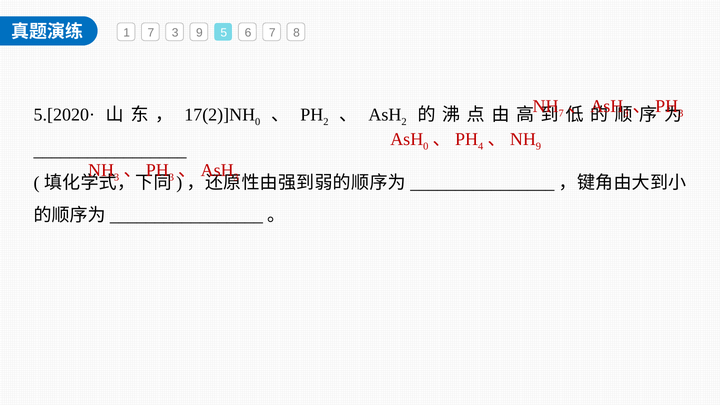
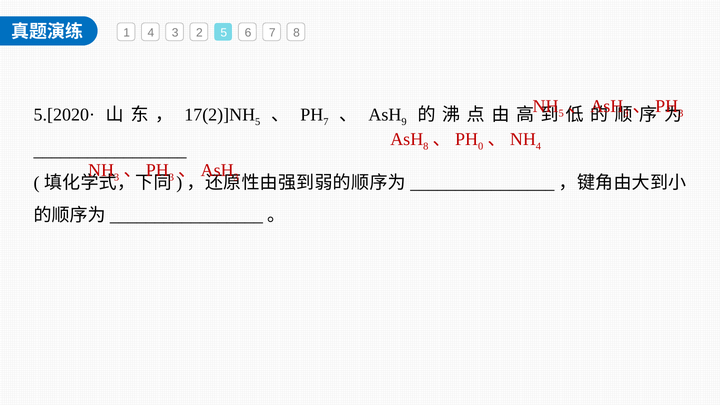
1 7: 7 -> 4
3 9: 9 -> 2
7 at (561, 113): 7 -> 5
0 at (258, 122): 0 -> 5
2 at (326, 122): 2 -> 7
2 at (404, 122): 2 -> 9
0 at (426, 146): 0 -> 8
4: 4 -> 0
9 at (538, 146): 9 -> 4
